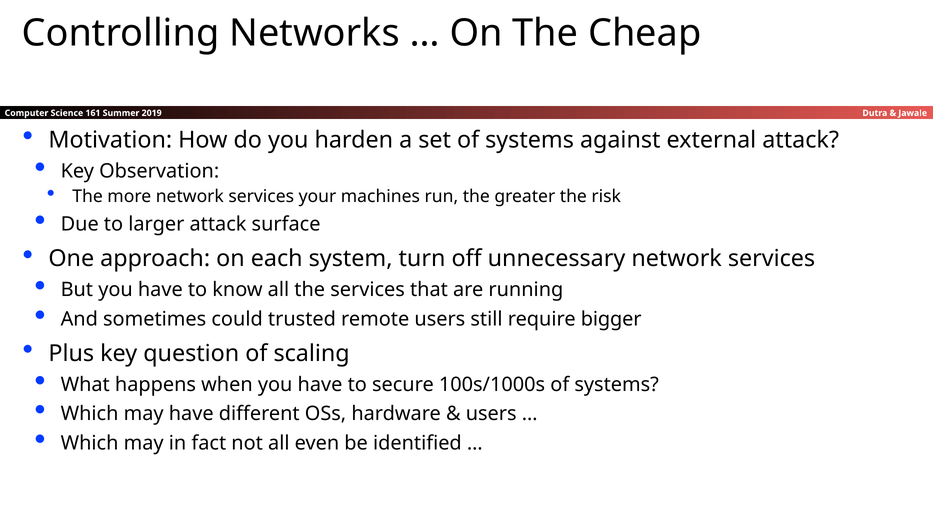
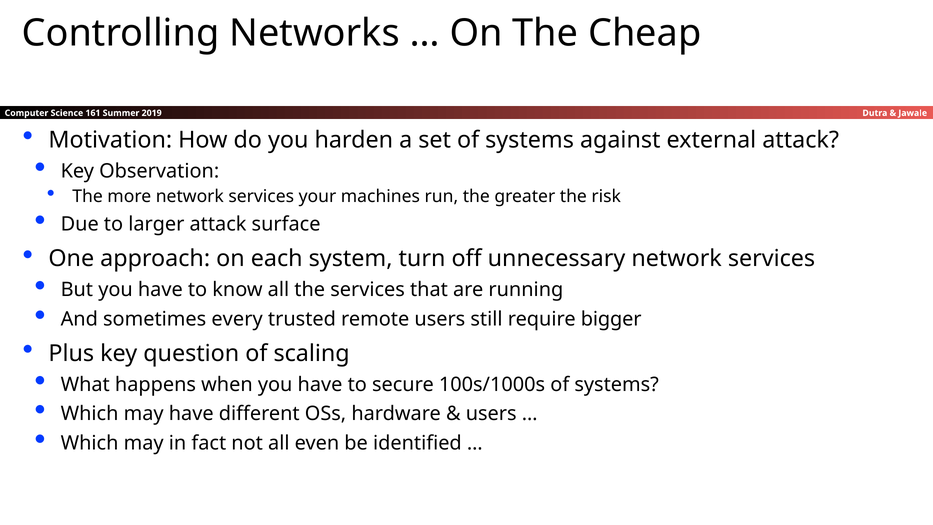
could: could -> every
